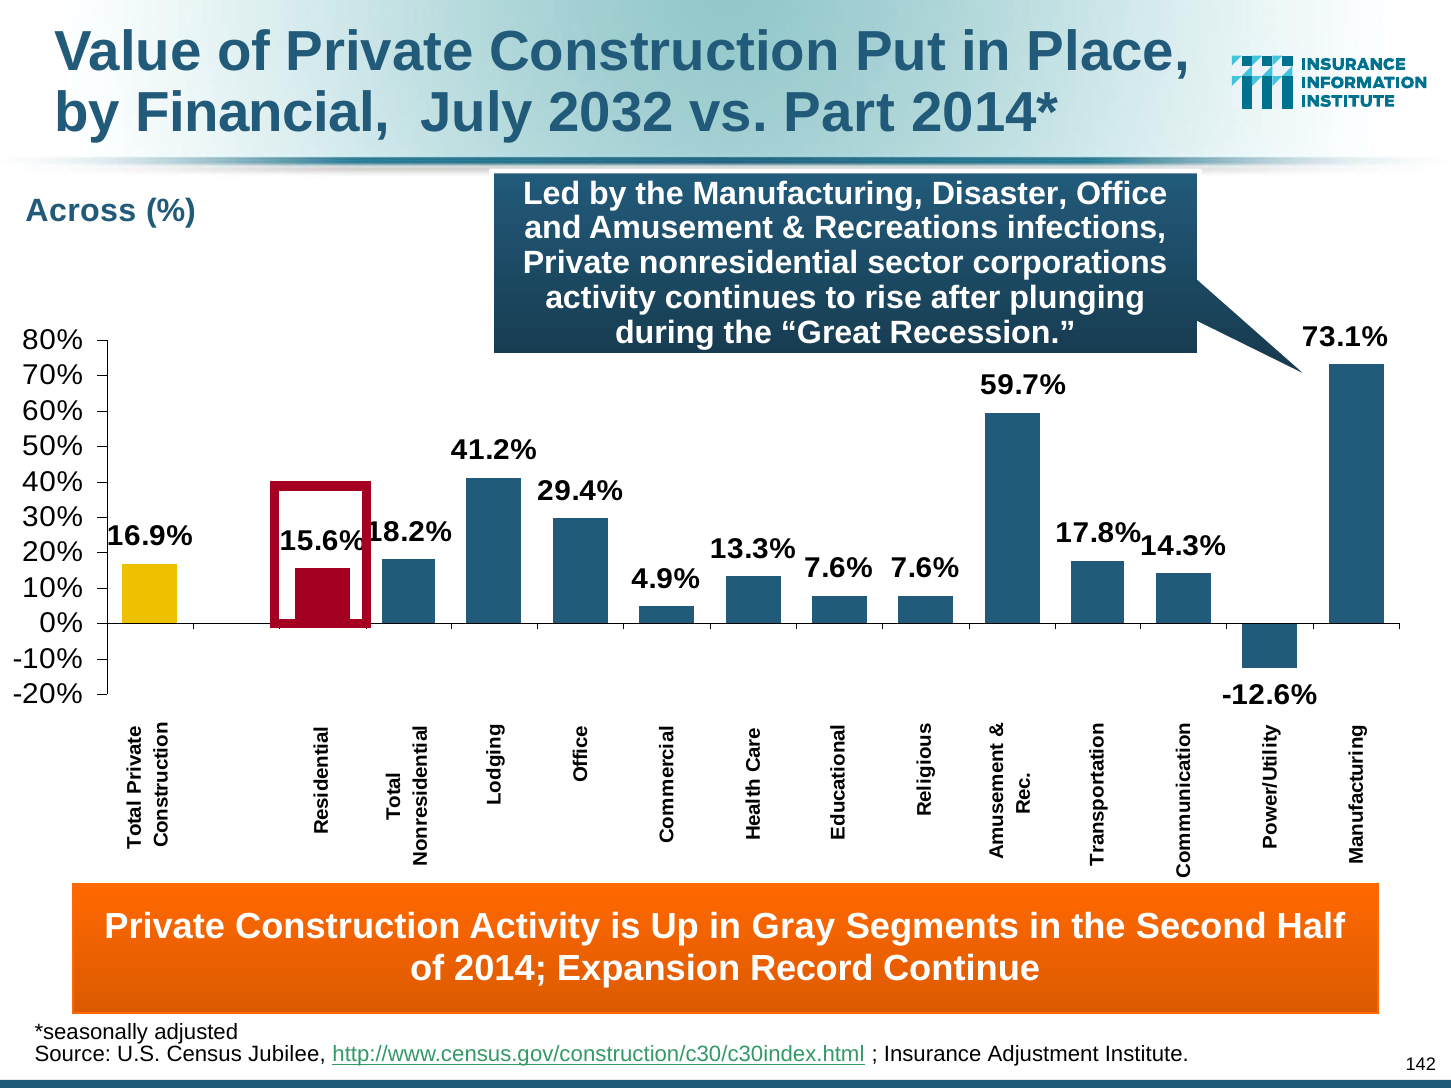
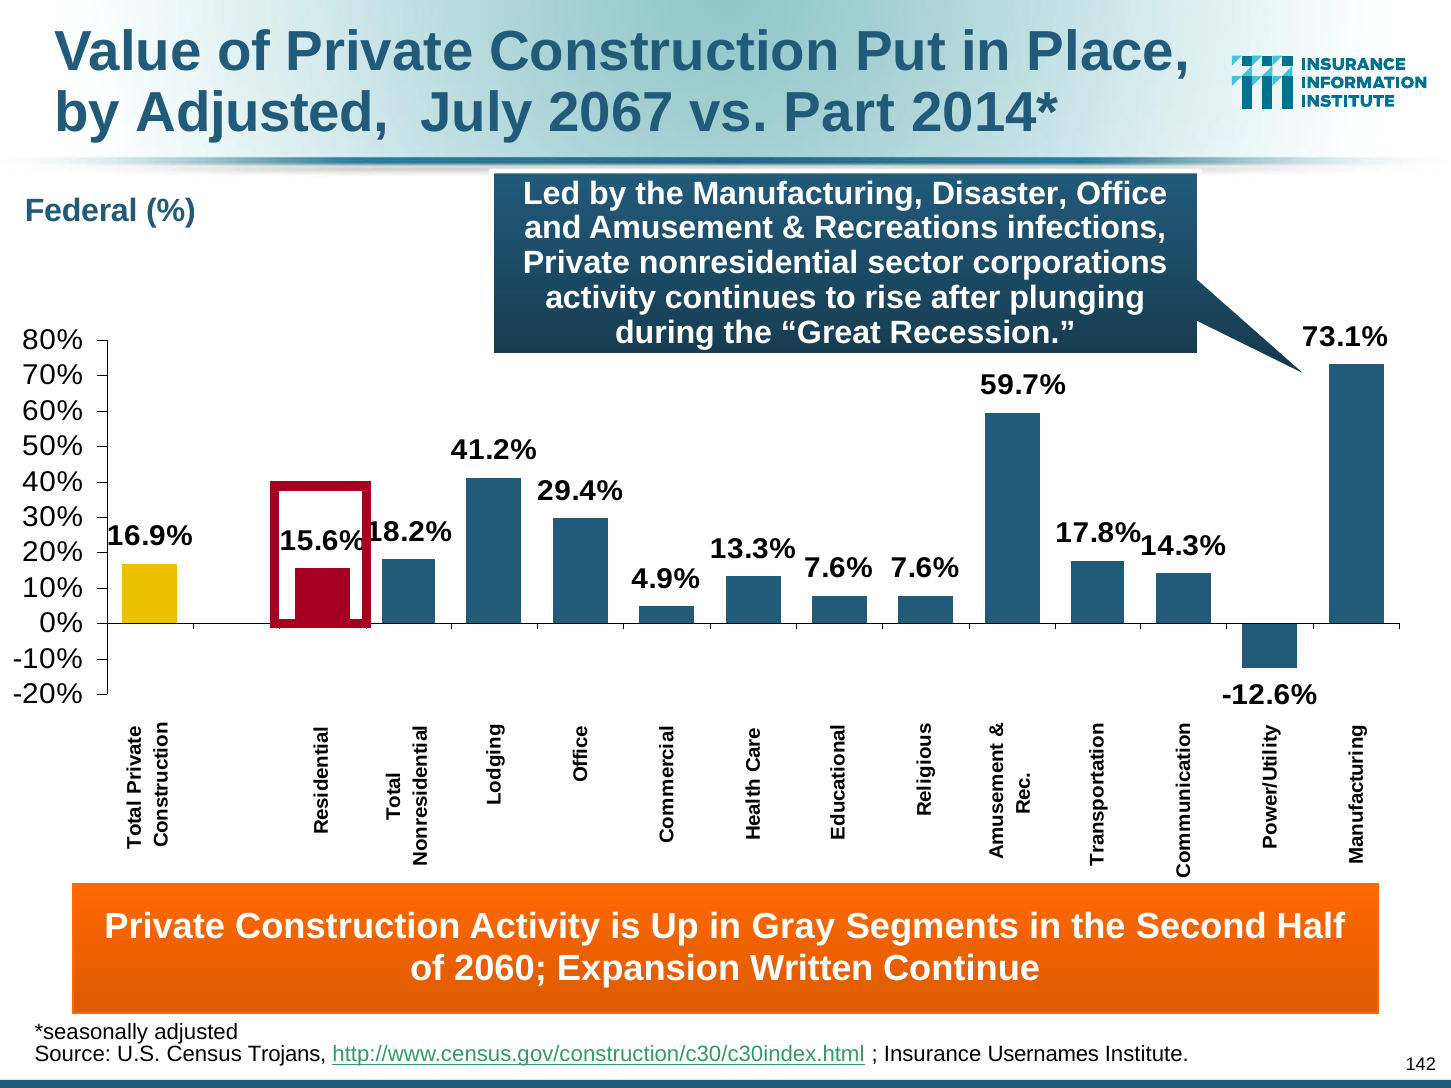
by Financial: Financial -> Adjusted
2032: 2032 -> 2067
Across: Across -> Federal
2014: 2014 -> 2060
Record: Record -> Written
Jubilee: Jubilee -> Trojans
Adjustment: Adjustment -> Usernames
